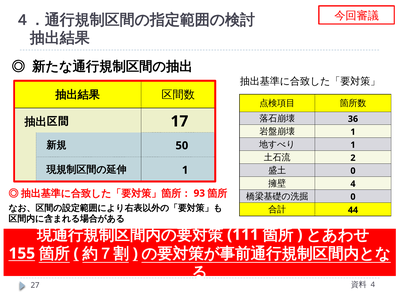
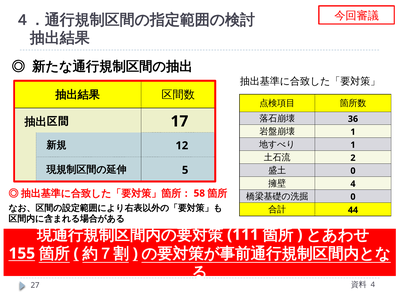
50: 50 -> 12
1 at (185, 170): 1 -> 5
93: 93 -> 58
